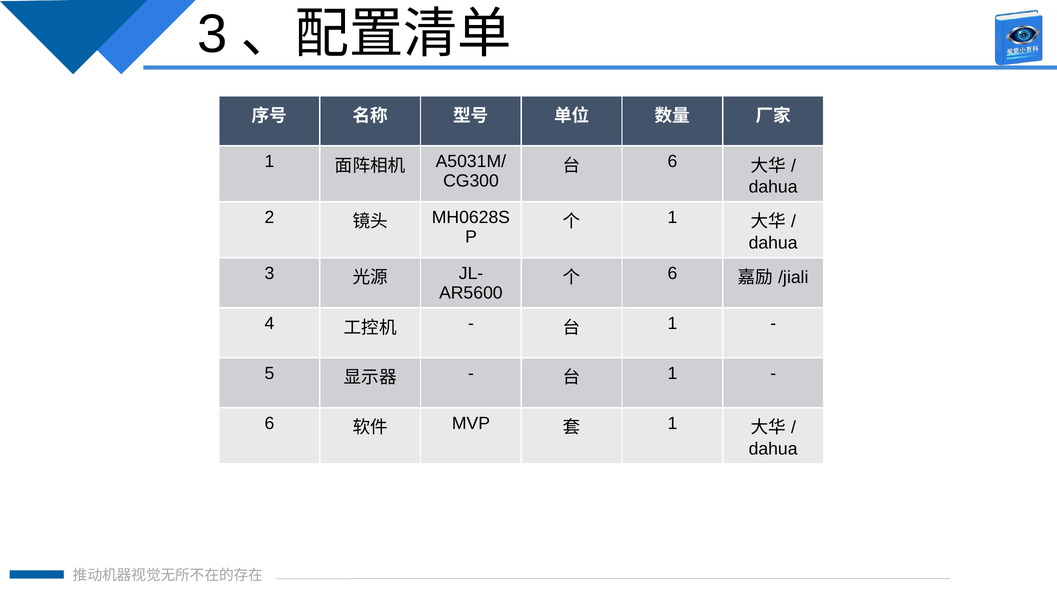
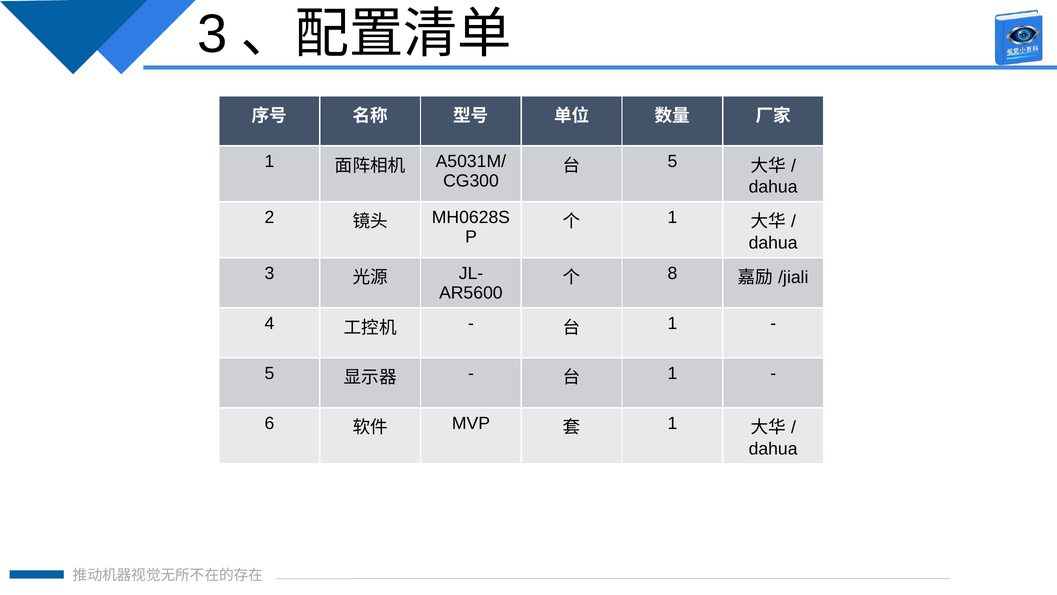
6 at (673, 161): 6 -> 5
6 at (673, 273): 6 -> 8
